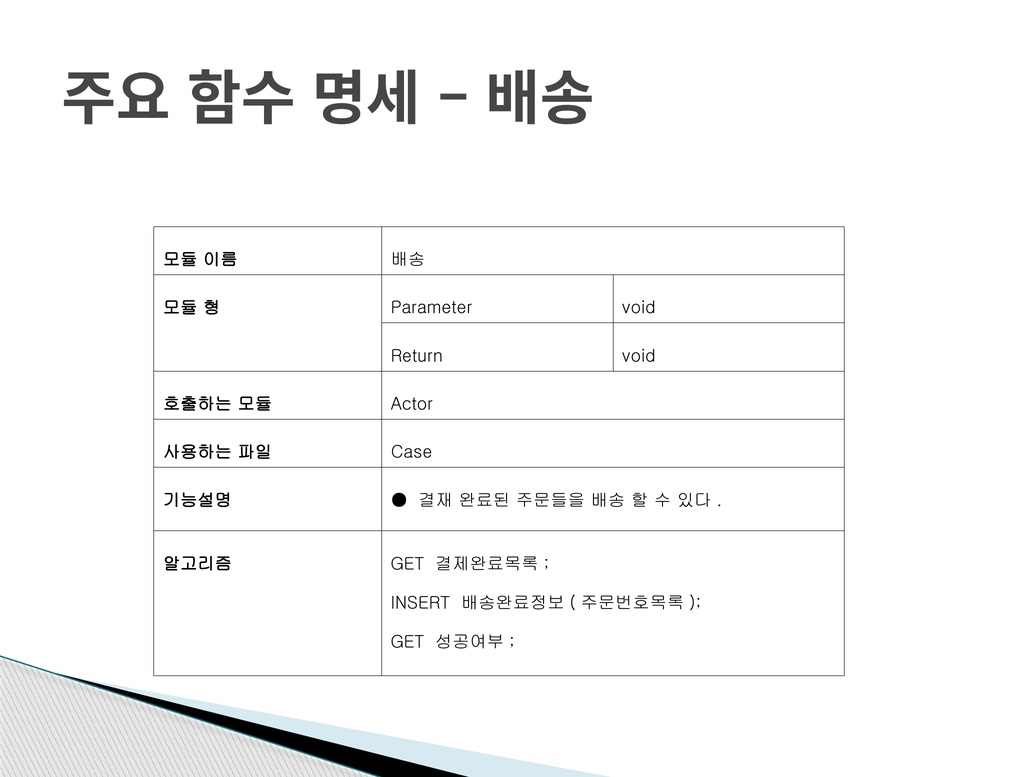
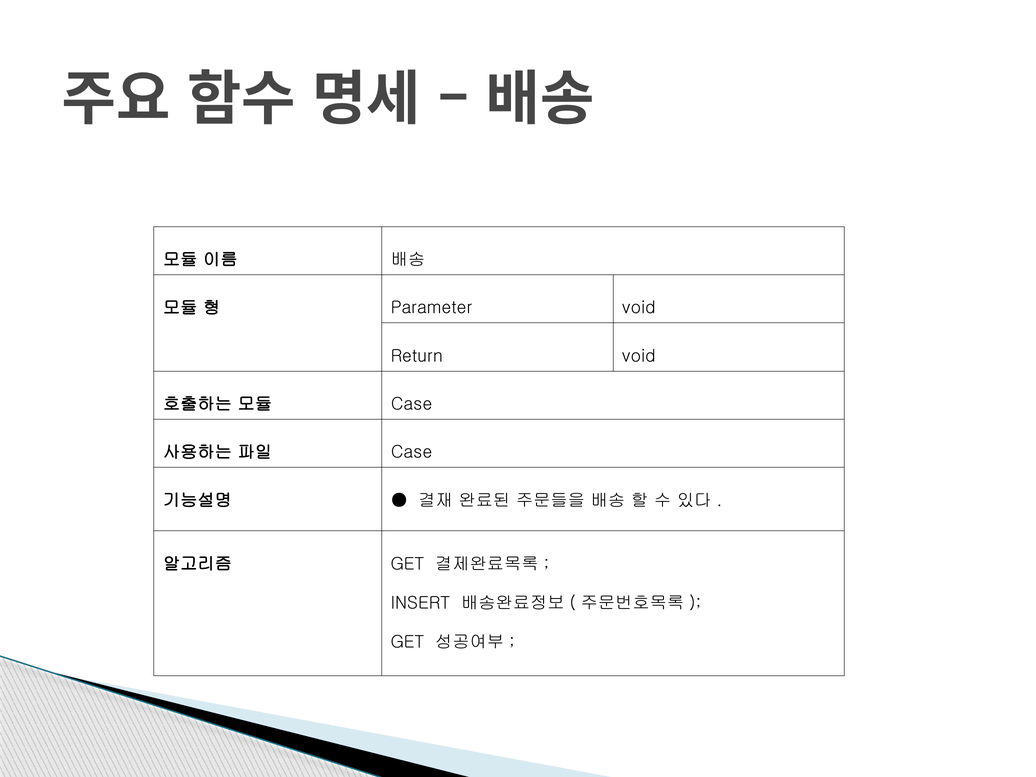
Actor at (412, 404): Actor -> Case
